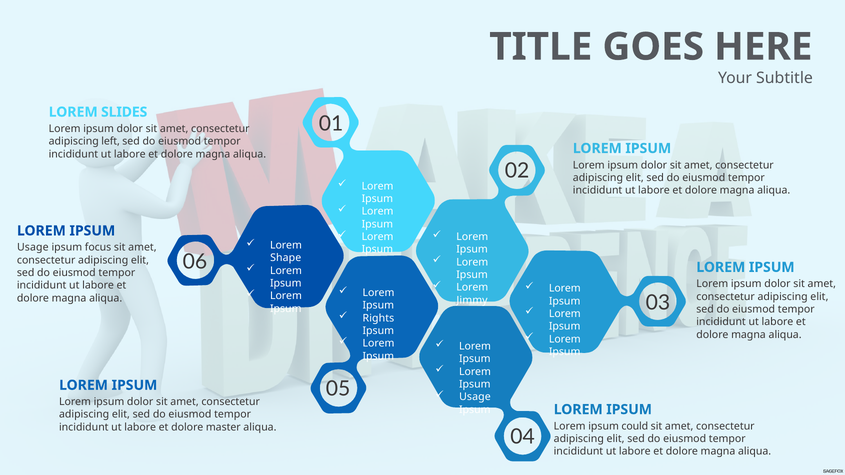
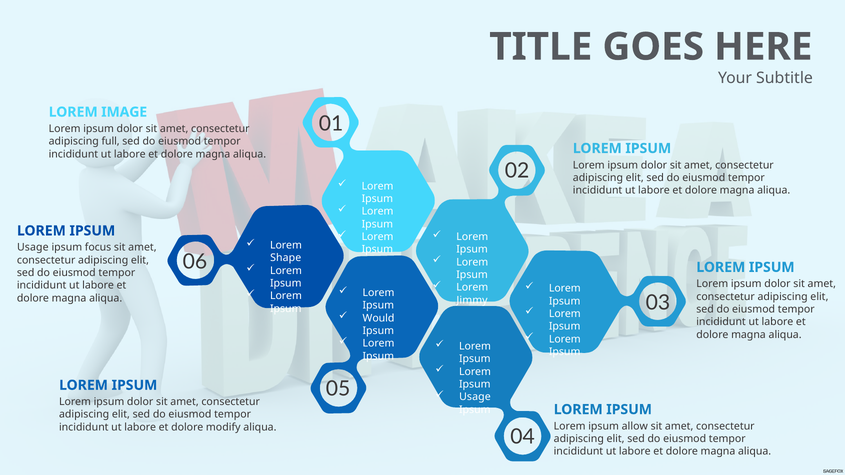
SLIDES: SLIDES -> IMAGE
left: left -> full
Rights: Rights -> Would
could: could -> allow
master: master -> modify
